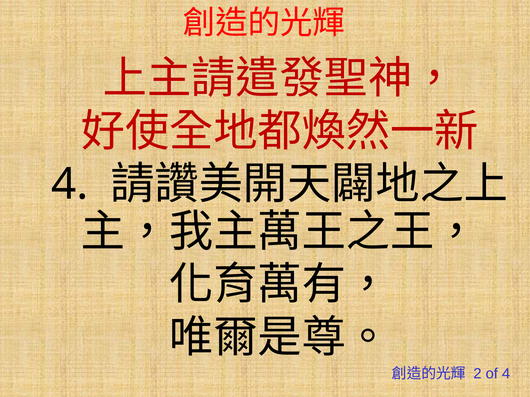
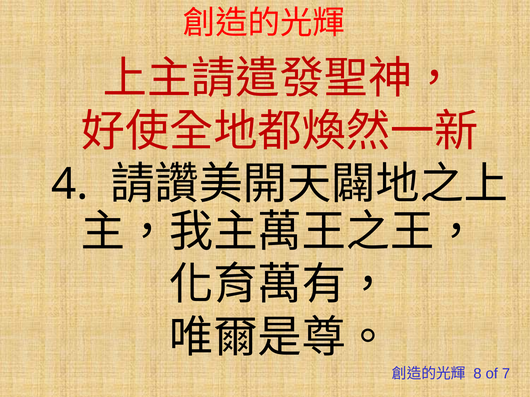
2: 2 -> 8
of 4: 4 -> 7
